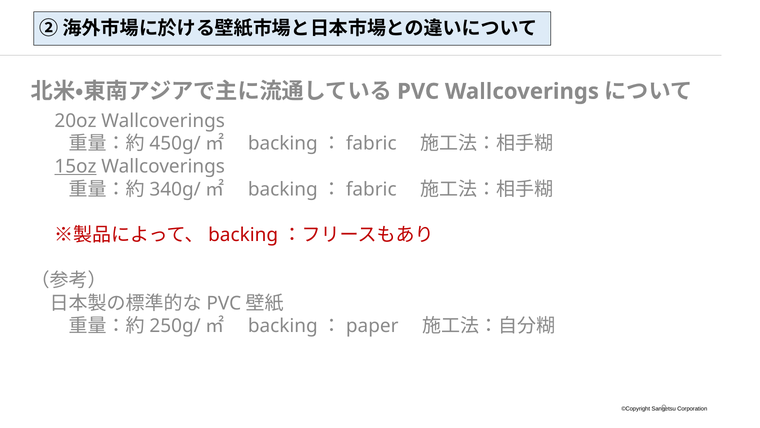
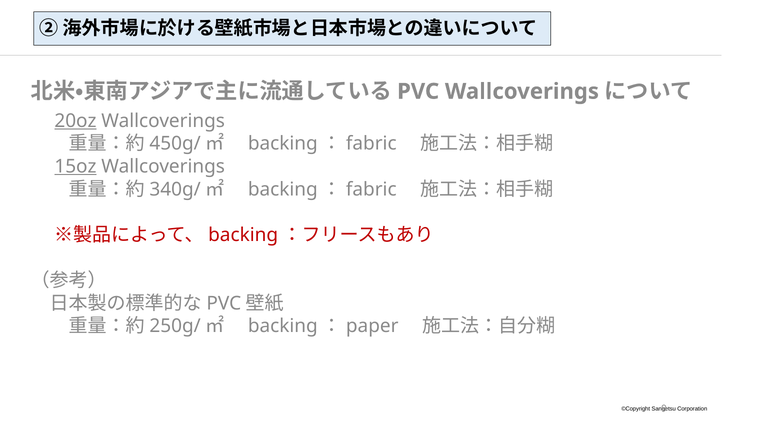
20oz underline: none -> present
